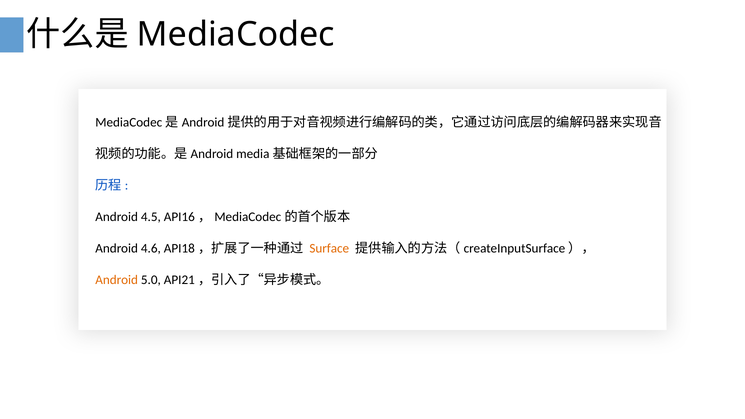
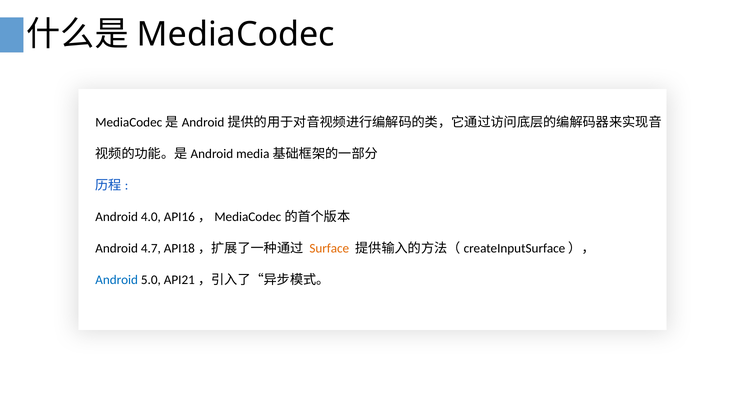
4.5: 4.5 -> 4.0
4.6: 4.6 -> 4.7
Android at (117, 280) colour: orange -> blue
